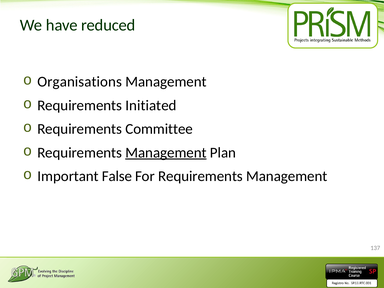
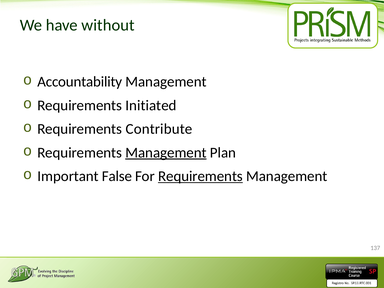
reduced: reduced -> without
Organisations: Organisations -> Accountability
Committee: Committee -> Contribute
Requirements at (200, 176) underline: none -> present
